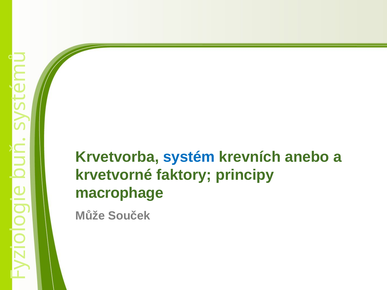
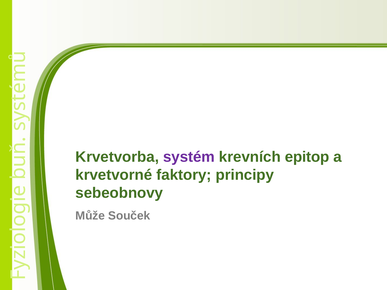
systém colour: blue -> purple
anebo: anebo -> epitop
macrophage: macrophage -> sebeobnovy
